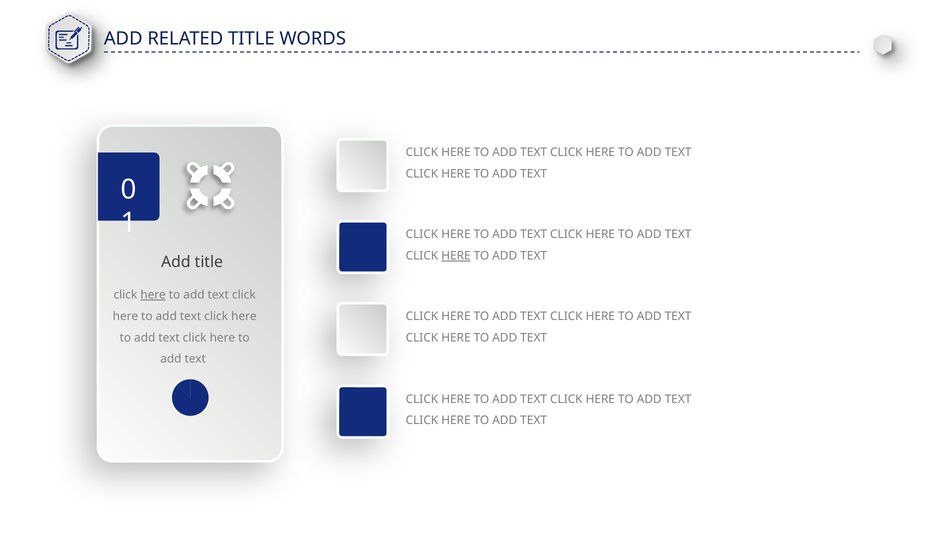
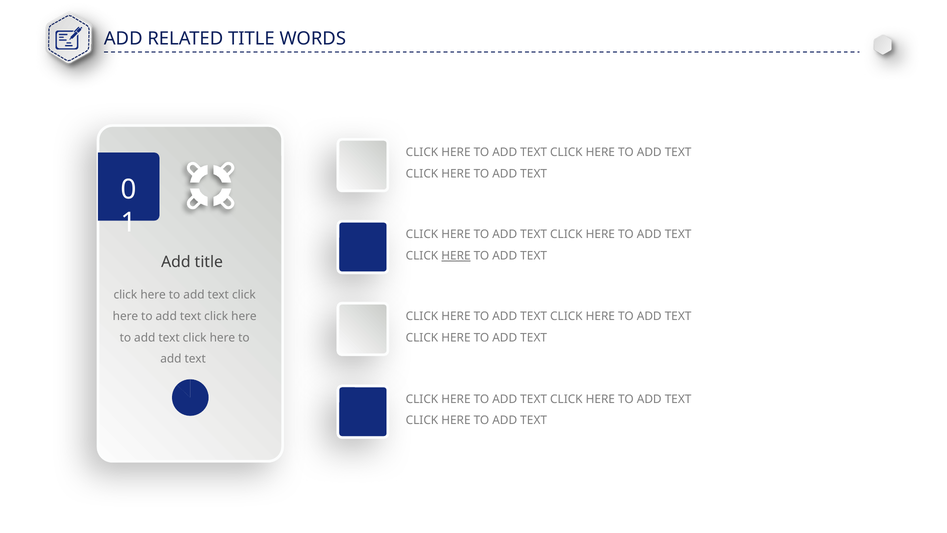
here at (153, 295) underline: present -> none
